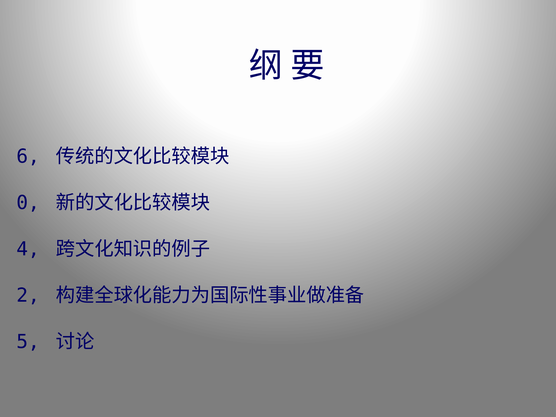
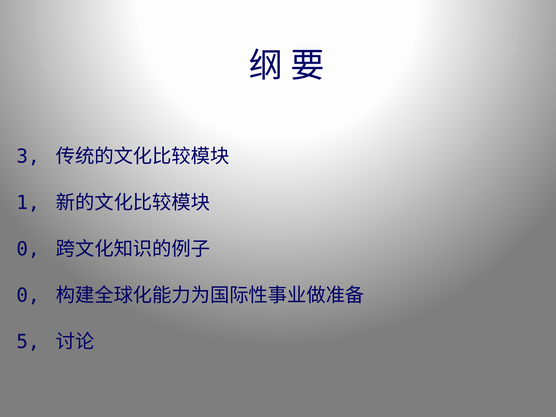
6: 6 -> 3
0: 0 -> 1
4 at (28, 249): 4 -> 0
2 at (28, 296): 2 -> 0
